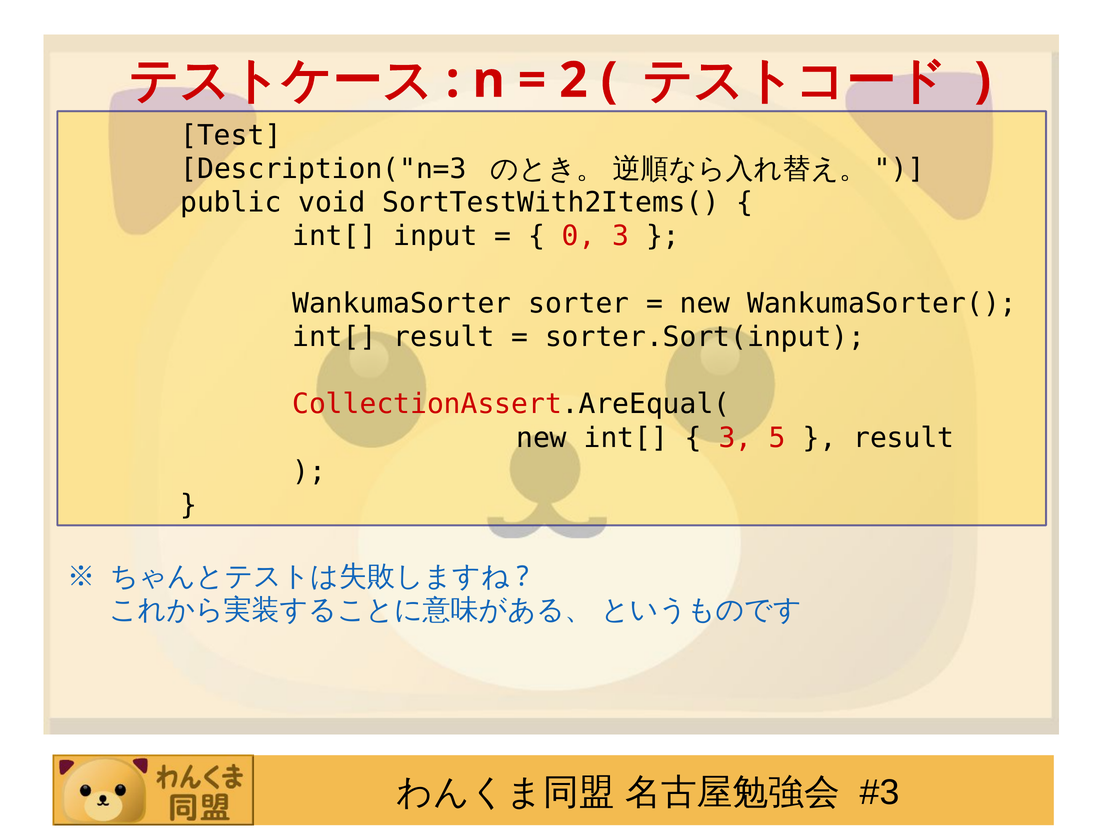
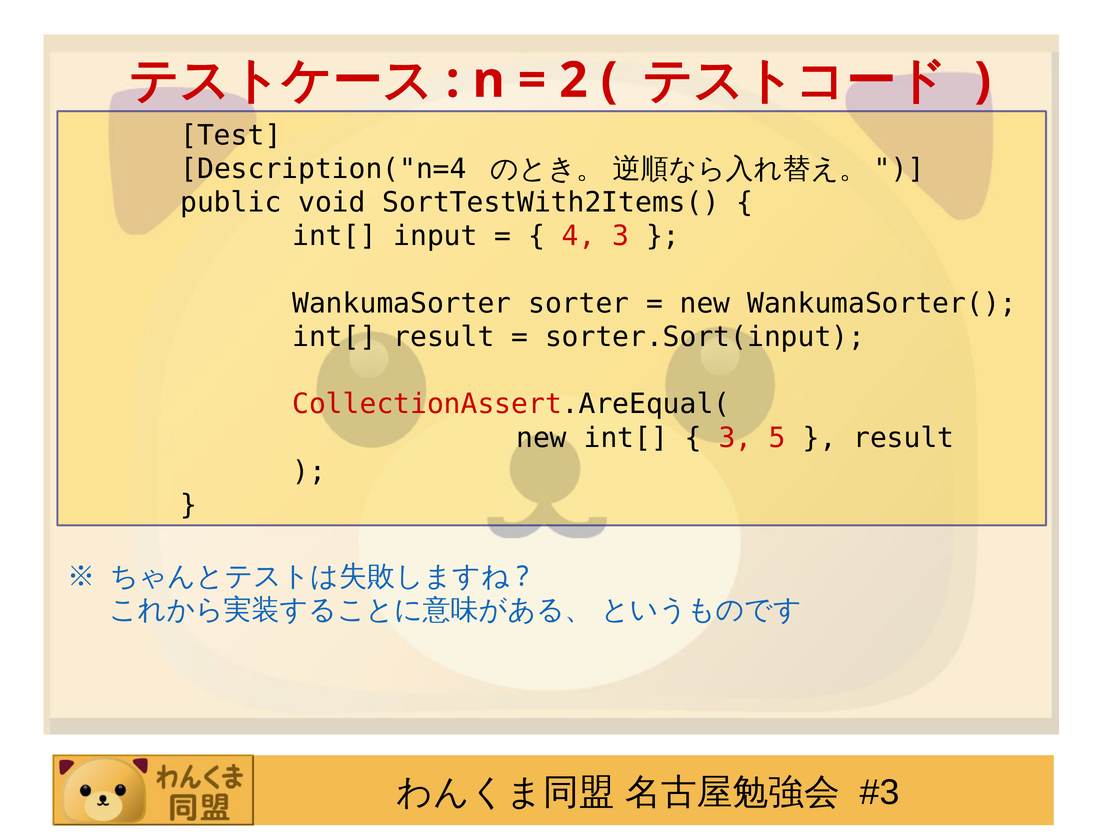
Description("n=3: Description("n=3 -> Description("n=4
0: 0 -> 4
